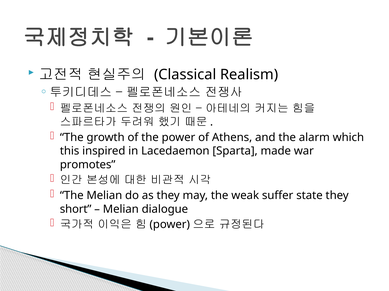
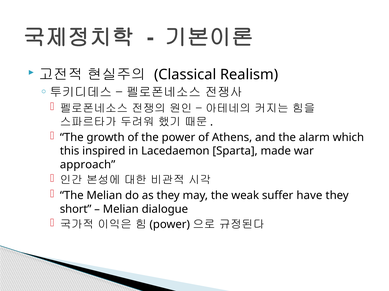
promotes: promotes -> approach
state: state -> have
